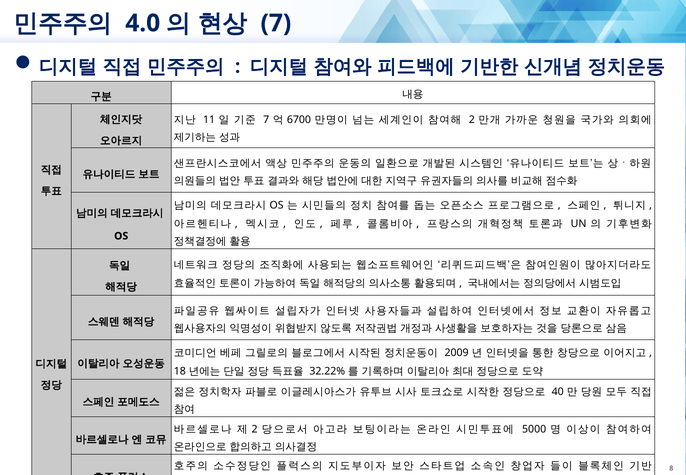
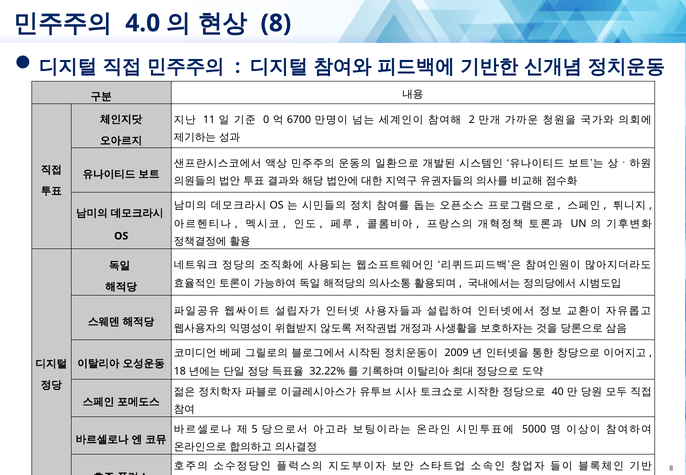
7 at (276, 23): 7 -> 8
7 at (266, 120): 7 -> 0
2 at (255, 429): 2 -> 5
